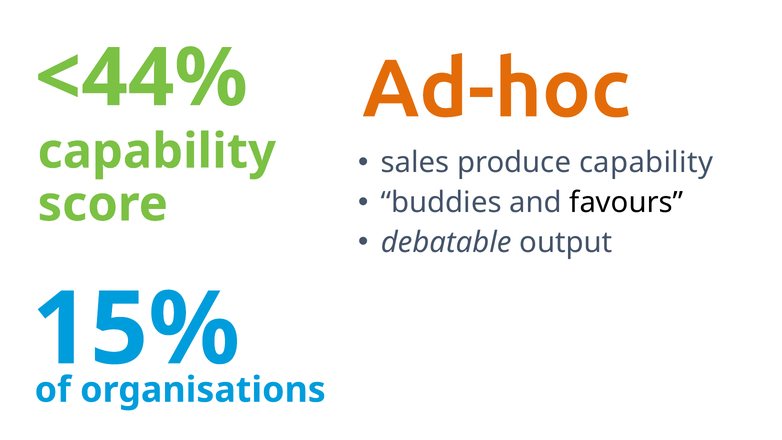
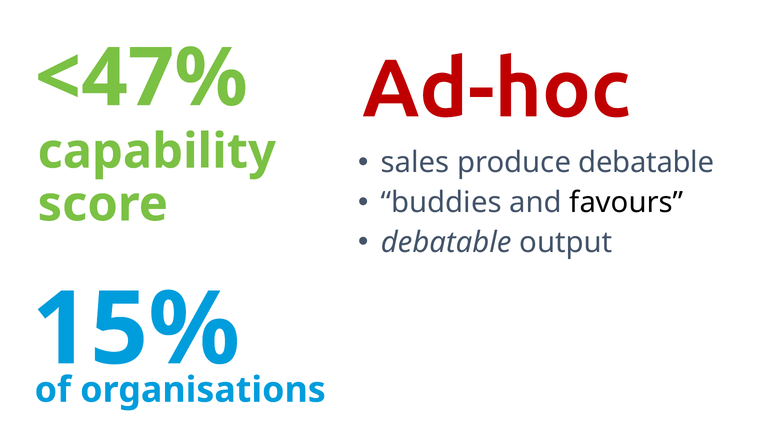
Ad-hoc colour: orange -> red
<44%: <44% -> <47%
produce capability: capability -> debatable
